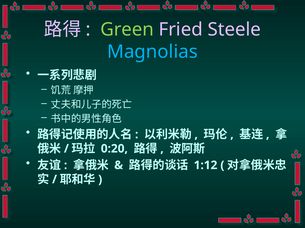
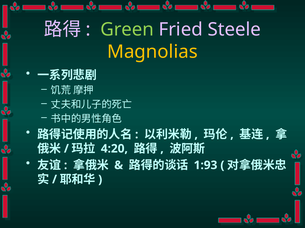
Magnolias colour: light blue -> yellow
0:20: 0:20 -> 4:20
1:12: 1:12 -> 1:93
